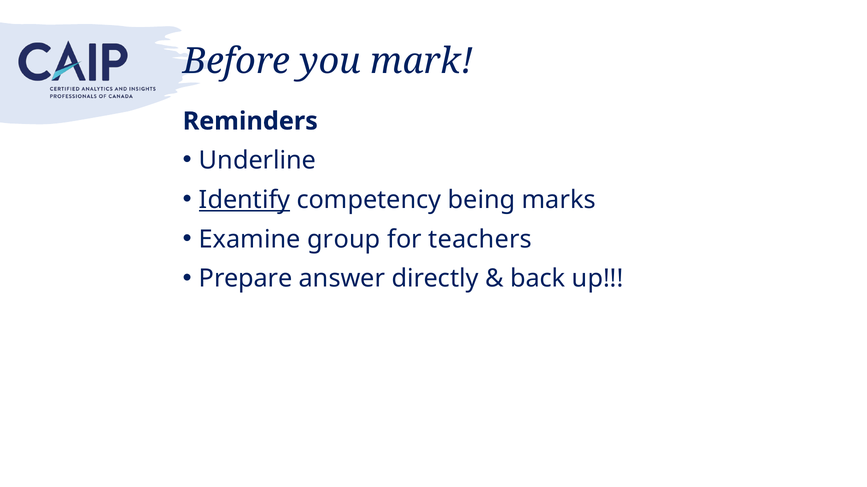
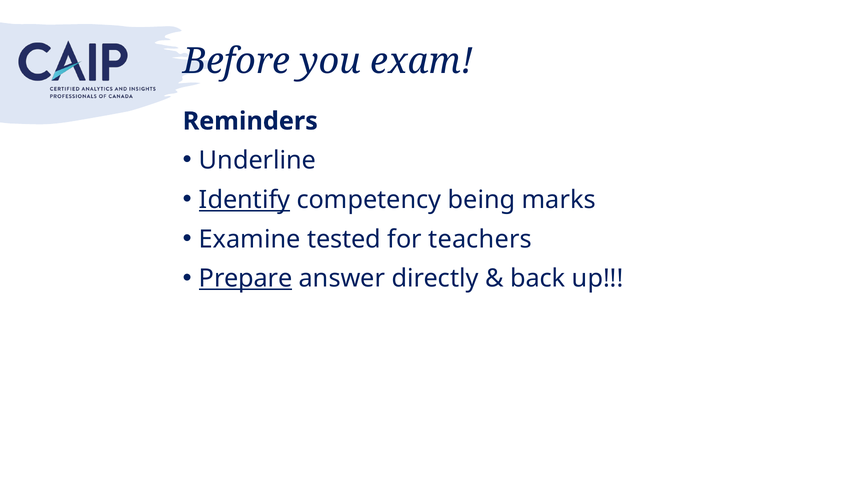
mark: mark -> exam
group: group -> tested
Prepare underline: none -> present
